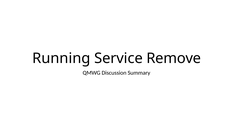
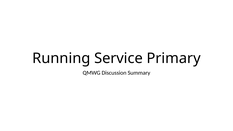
Remove: Remove -> Primary
